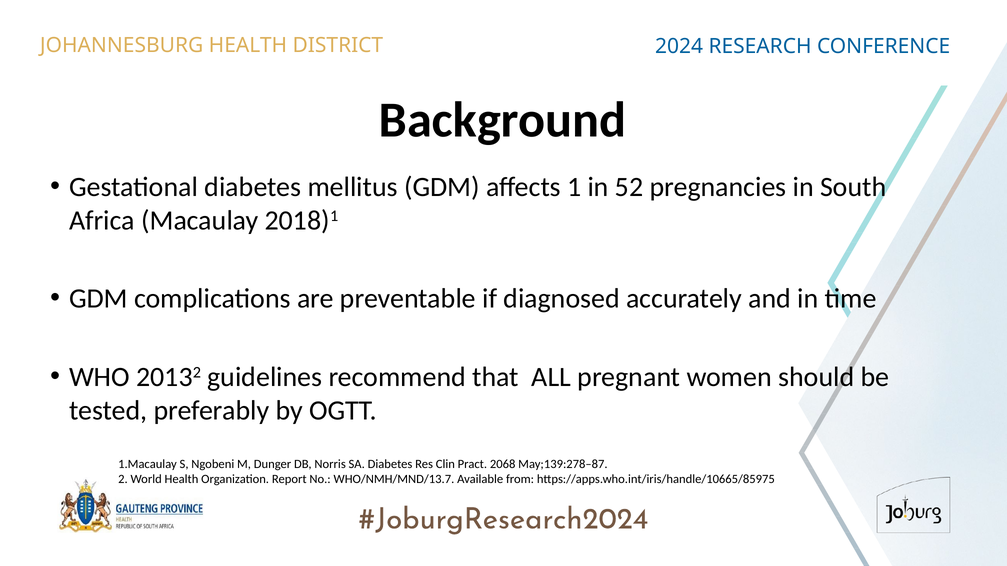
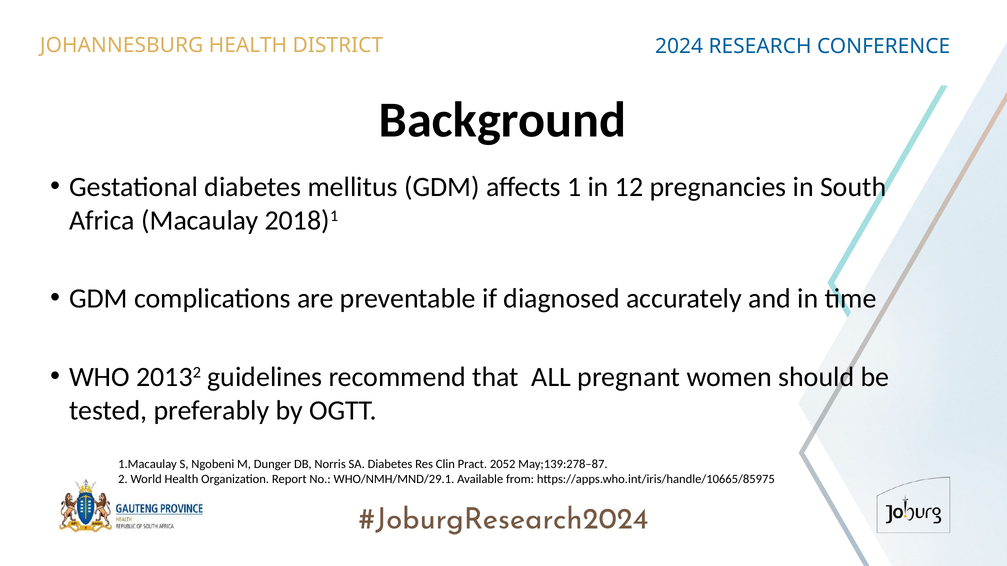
52: 52 -> 12
2068: 2068 -> 2052
WHO/NMH/MND/13.7: WHO/NMH/MND/13.7 -> WHO/NMH/MND/29.1
